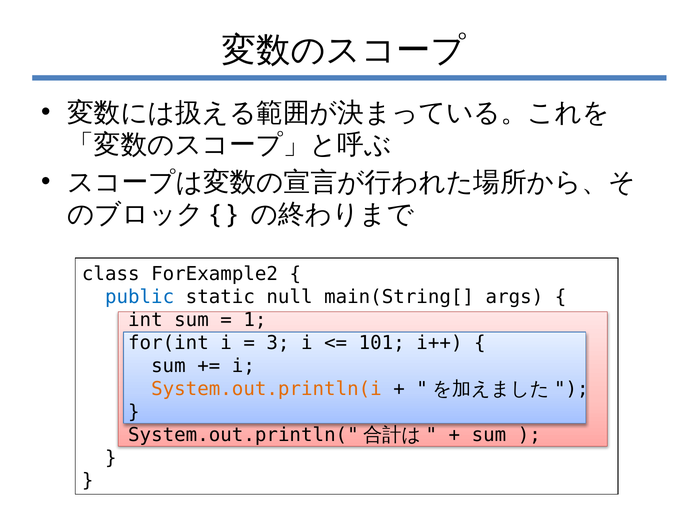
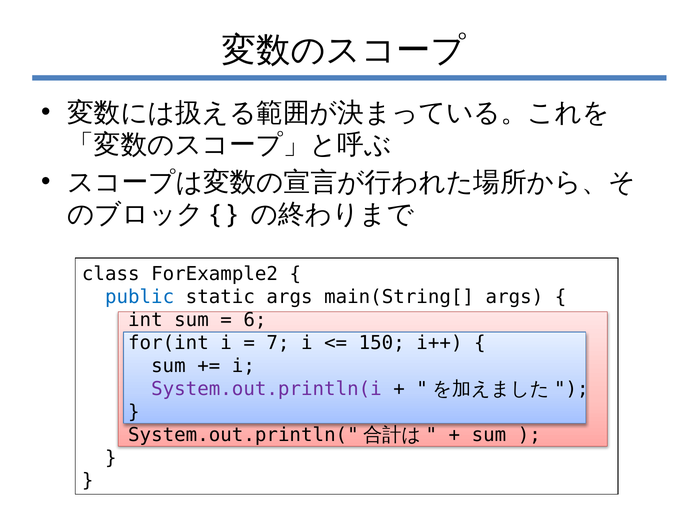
static null: null -> args
1: 1 -> 6
3: 3 -> 7
101: 101 -> 150
System.out.println(i colour: orange -> purple
